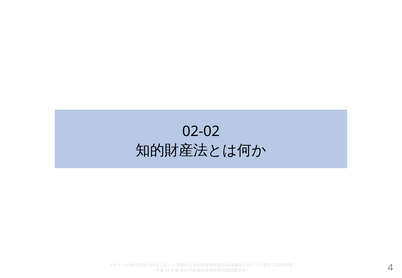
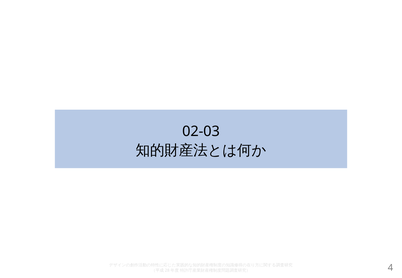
02-02: 02-02 -> 02-03
